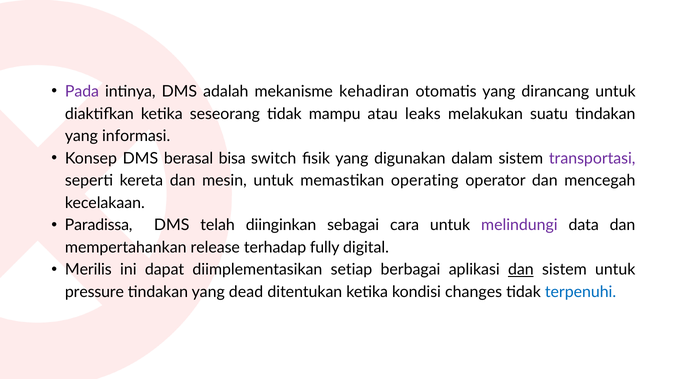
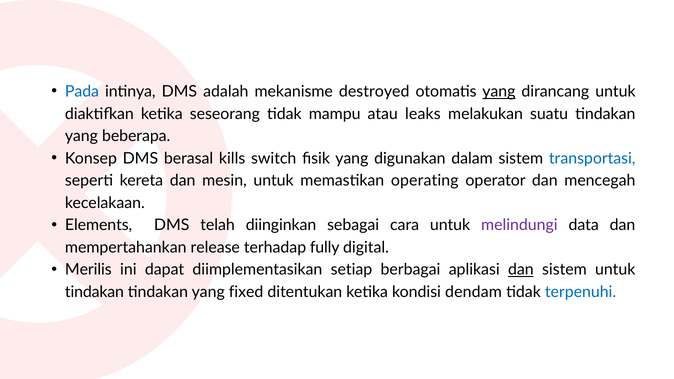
Pada colour: purple -> blue
kehadiran: kehadiran -> destroyed
yang at (499, 92) underline: none -> present
informasi: informasi -> beberapa
bisa: bisa -> kills
transportasi colour: purple -> blue
Paradissa: Paradissa -> Elements
pressure at (94, 292): pressure -> tindakan
dead: dead -> fixed
changes: changes -> dendam
